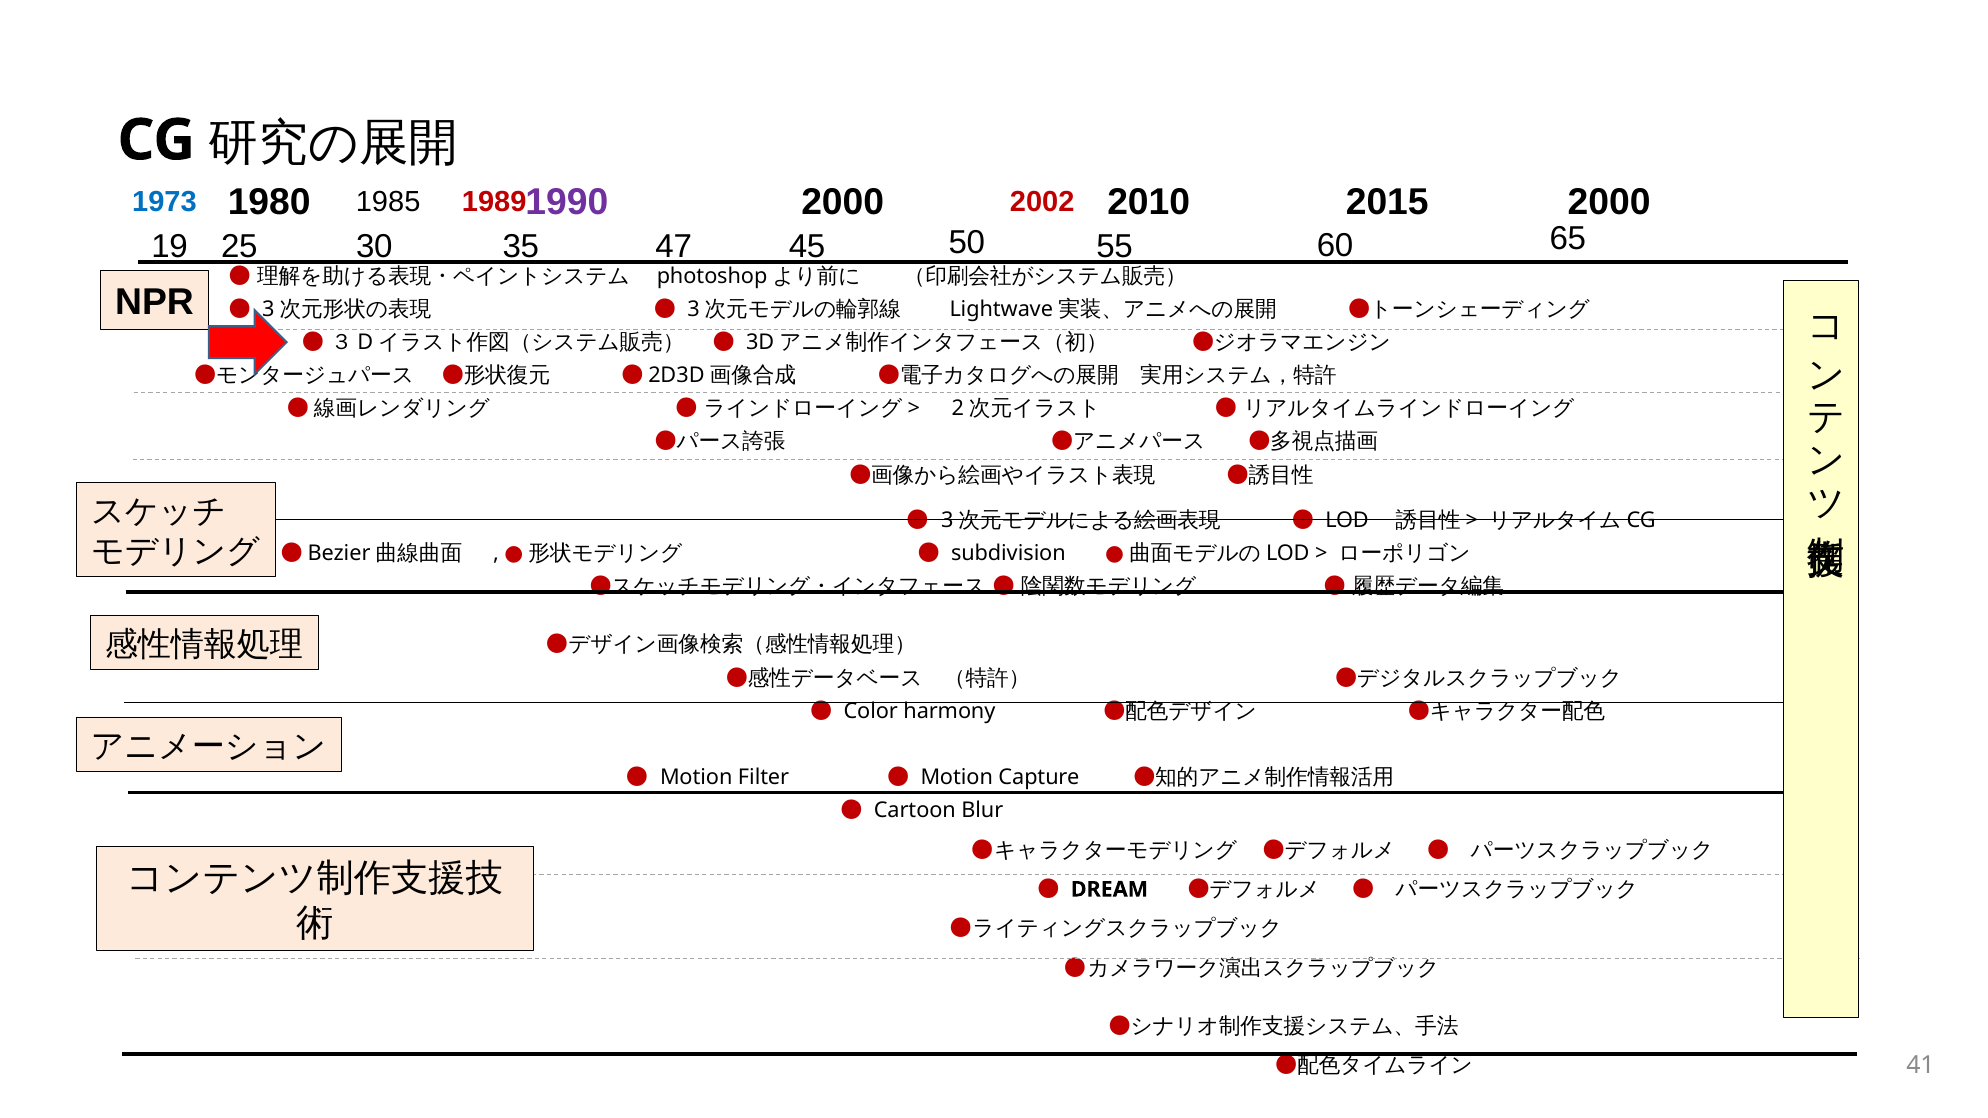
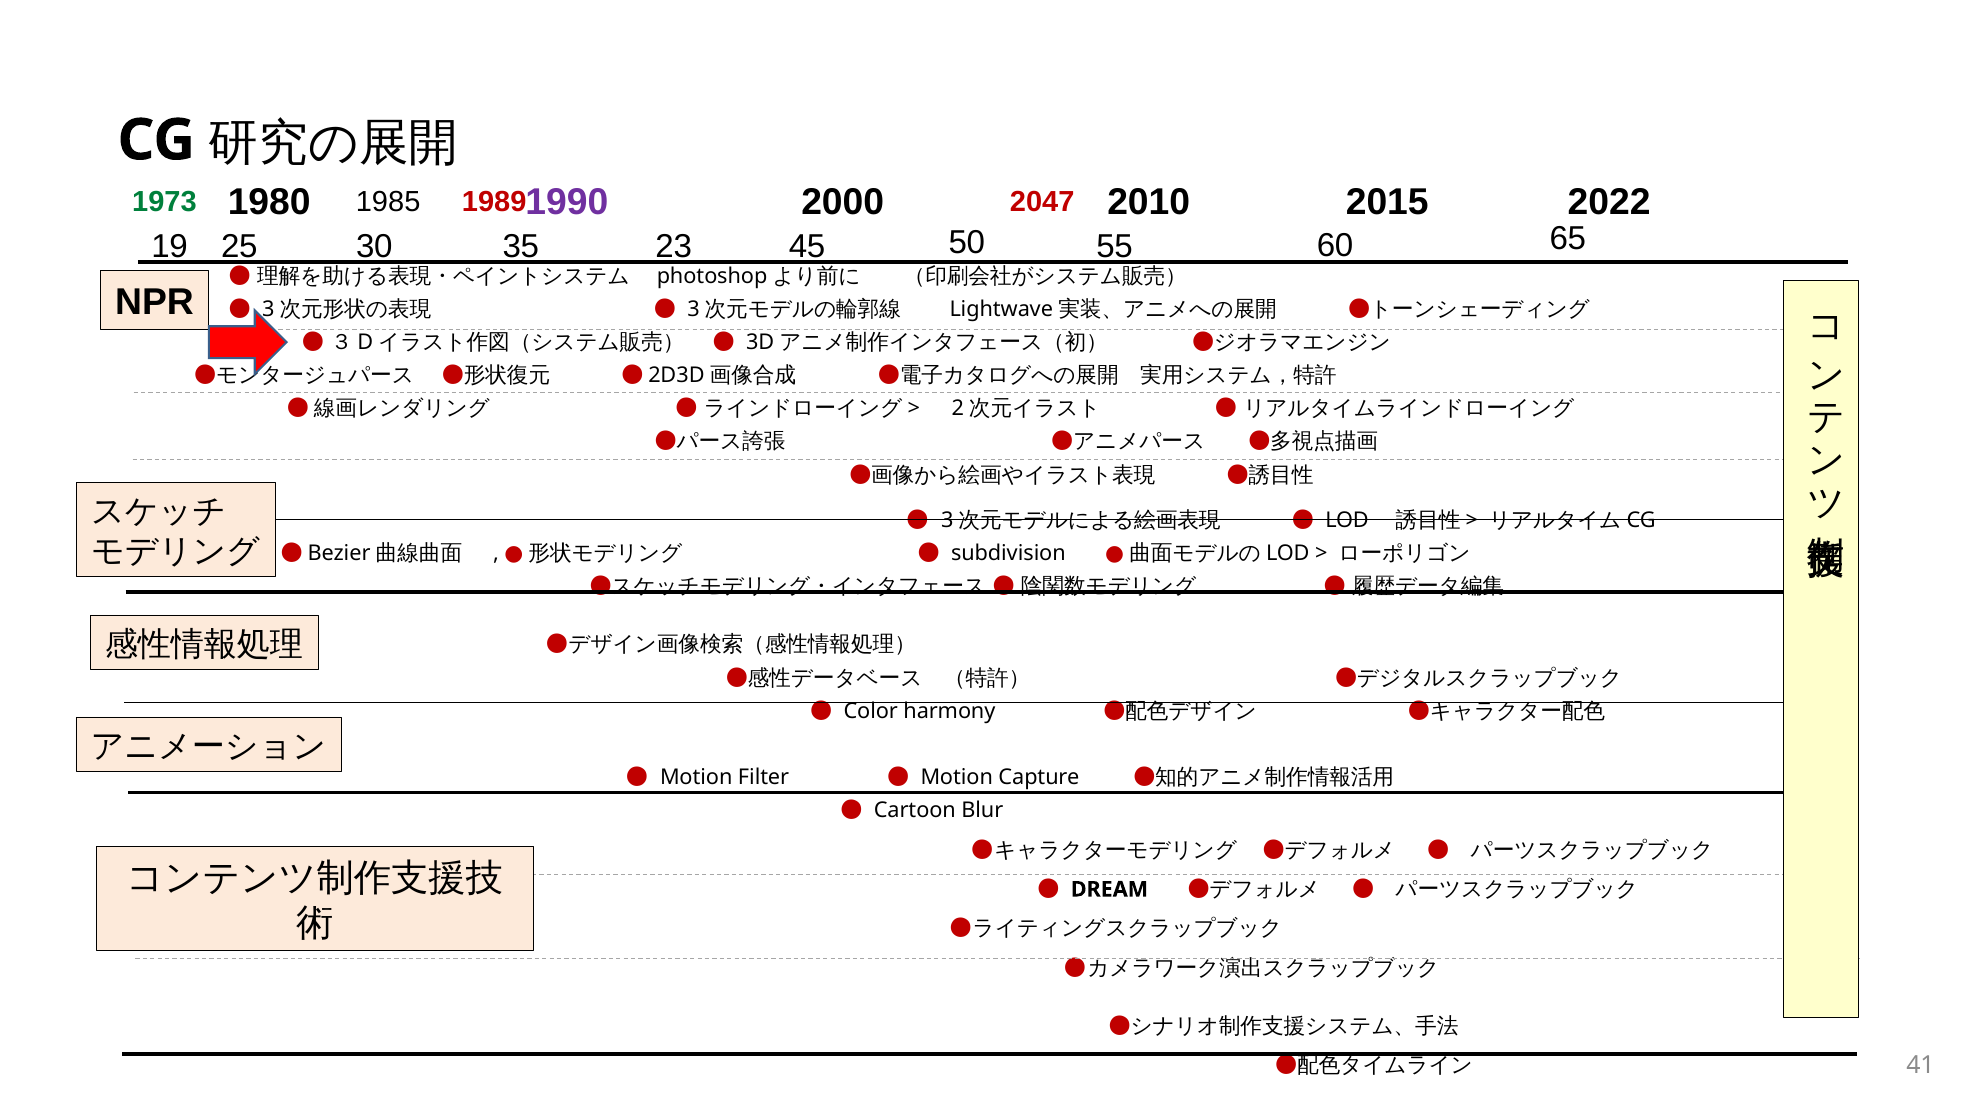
2000 at (1609, 203): 2000 -> 2022
1973 colour: blue -> green
2002: 2002 -> 2047
47: 47 -> 23
